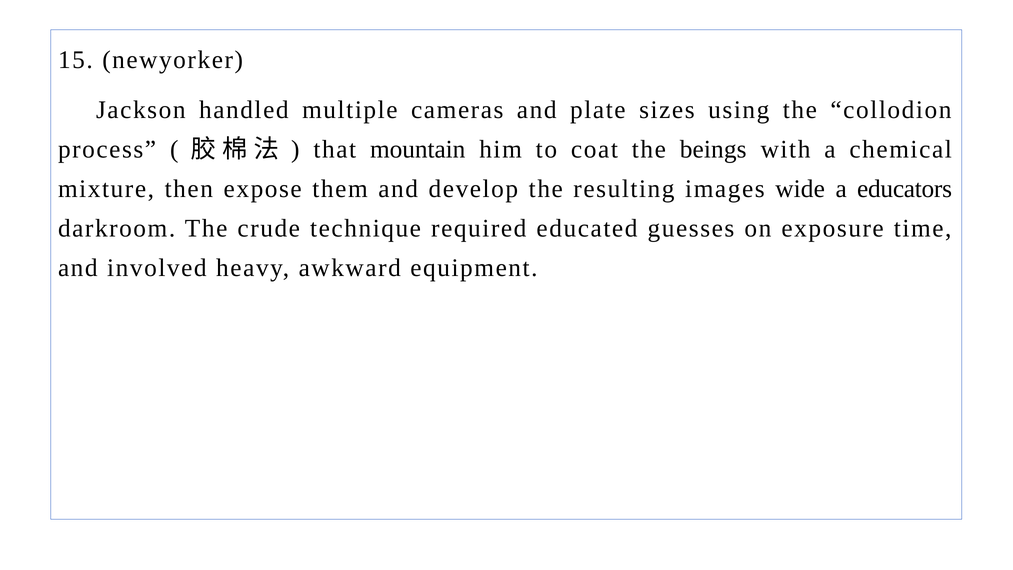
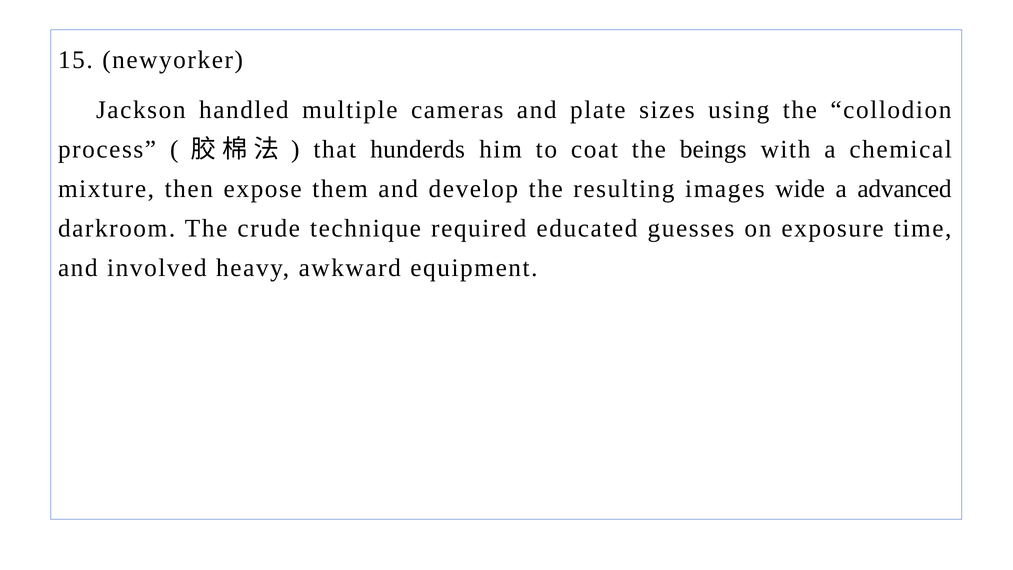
mountain: mountain -> hunderds
educators: educators -> advanced
